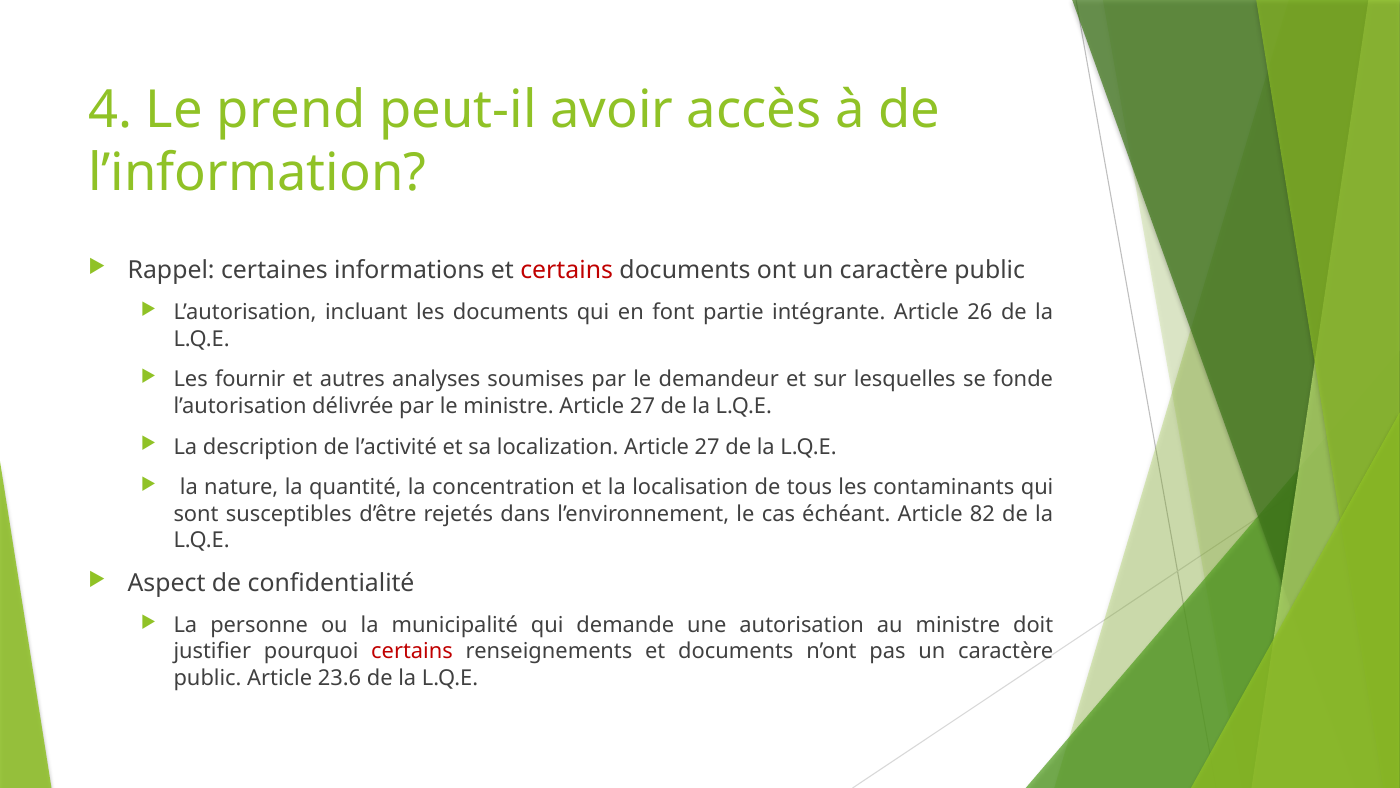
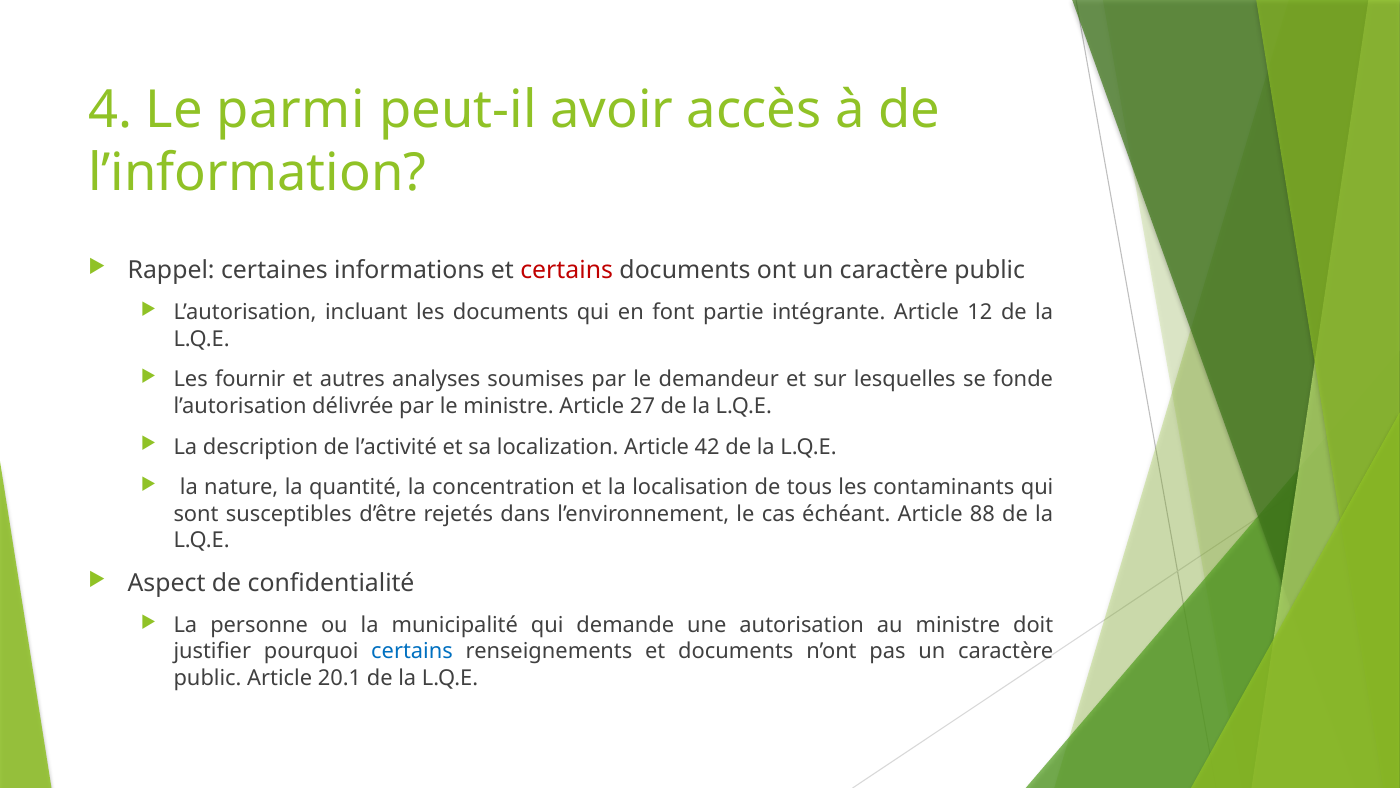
prend: prend -> parmi
26: 26 -> 12
localization Article 27: 27 -> 42
82: 82 -> 88
certains at (412, 651) colour: red -> blue
23.6: 23.6 -> 20.1
